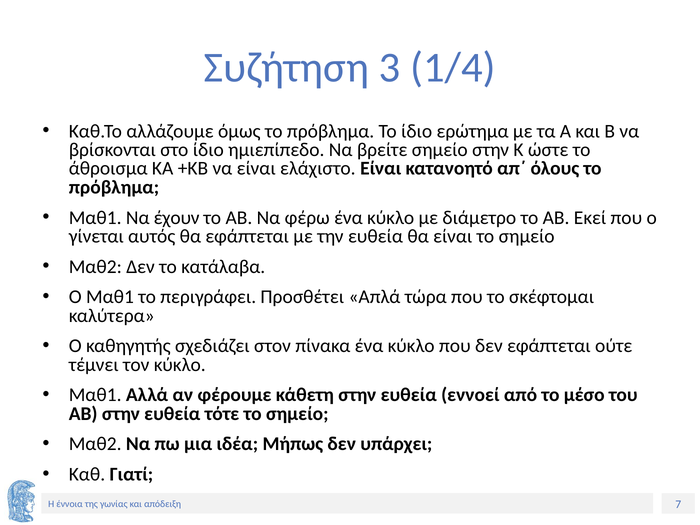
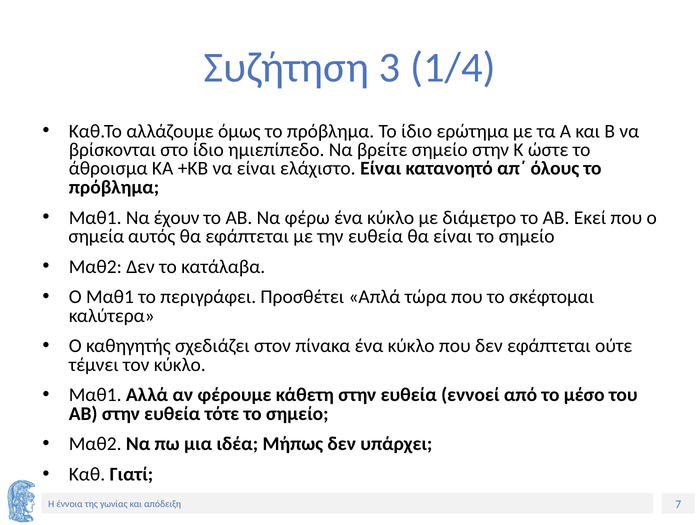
γίνεται: γίνεται -> σημεία
